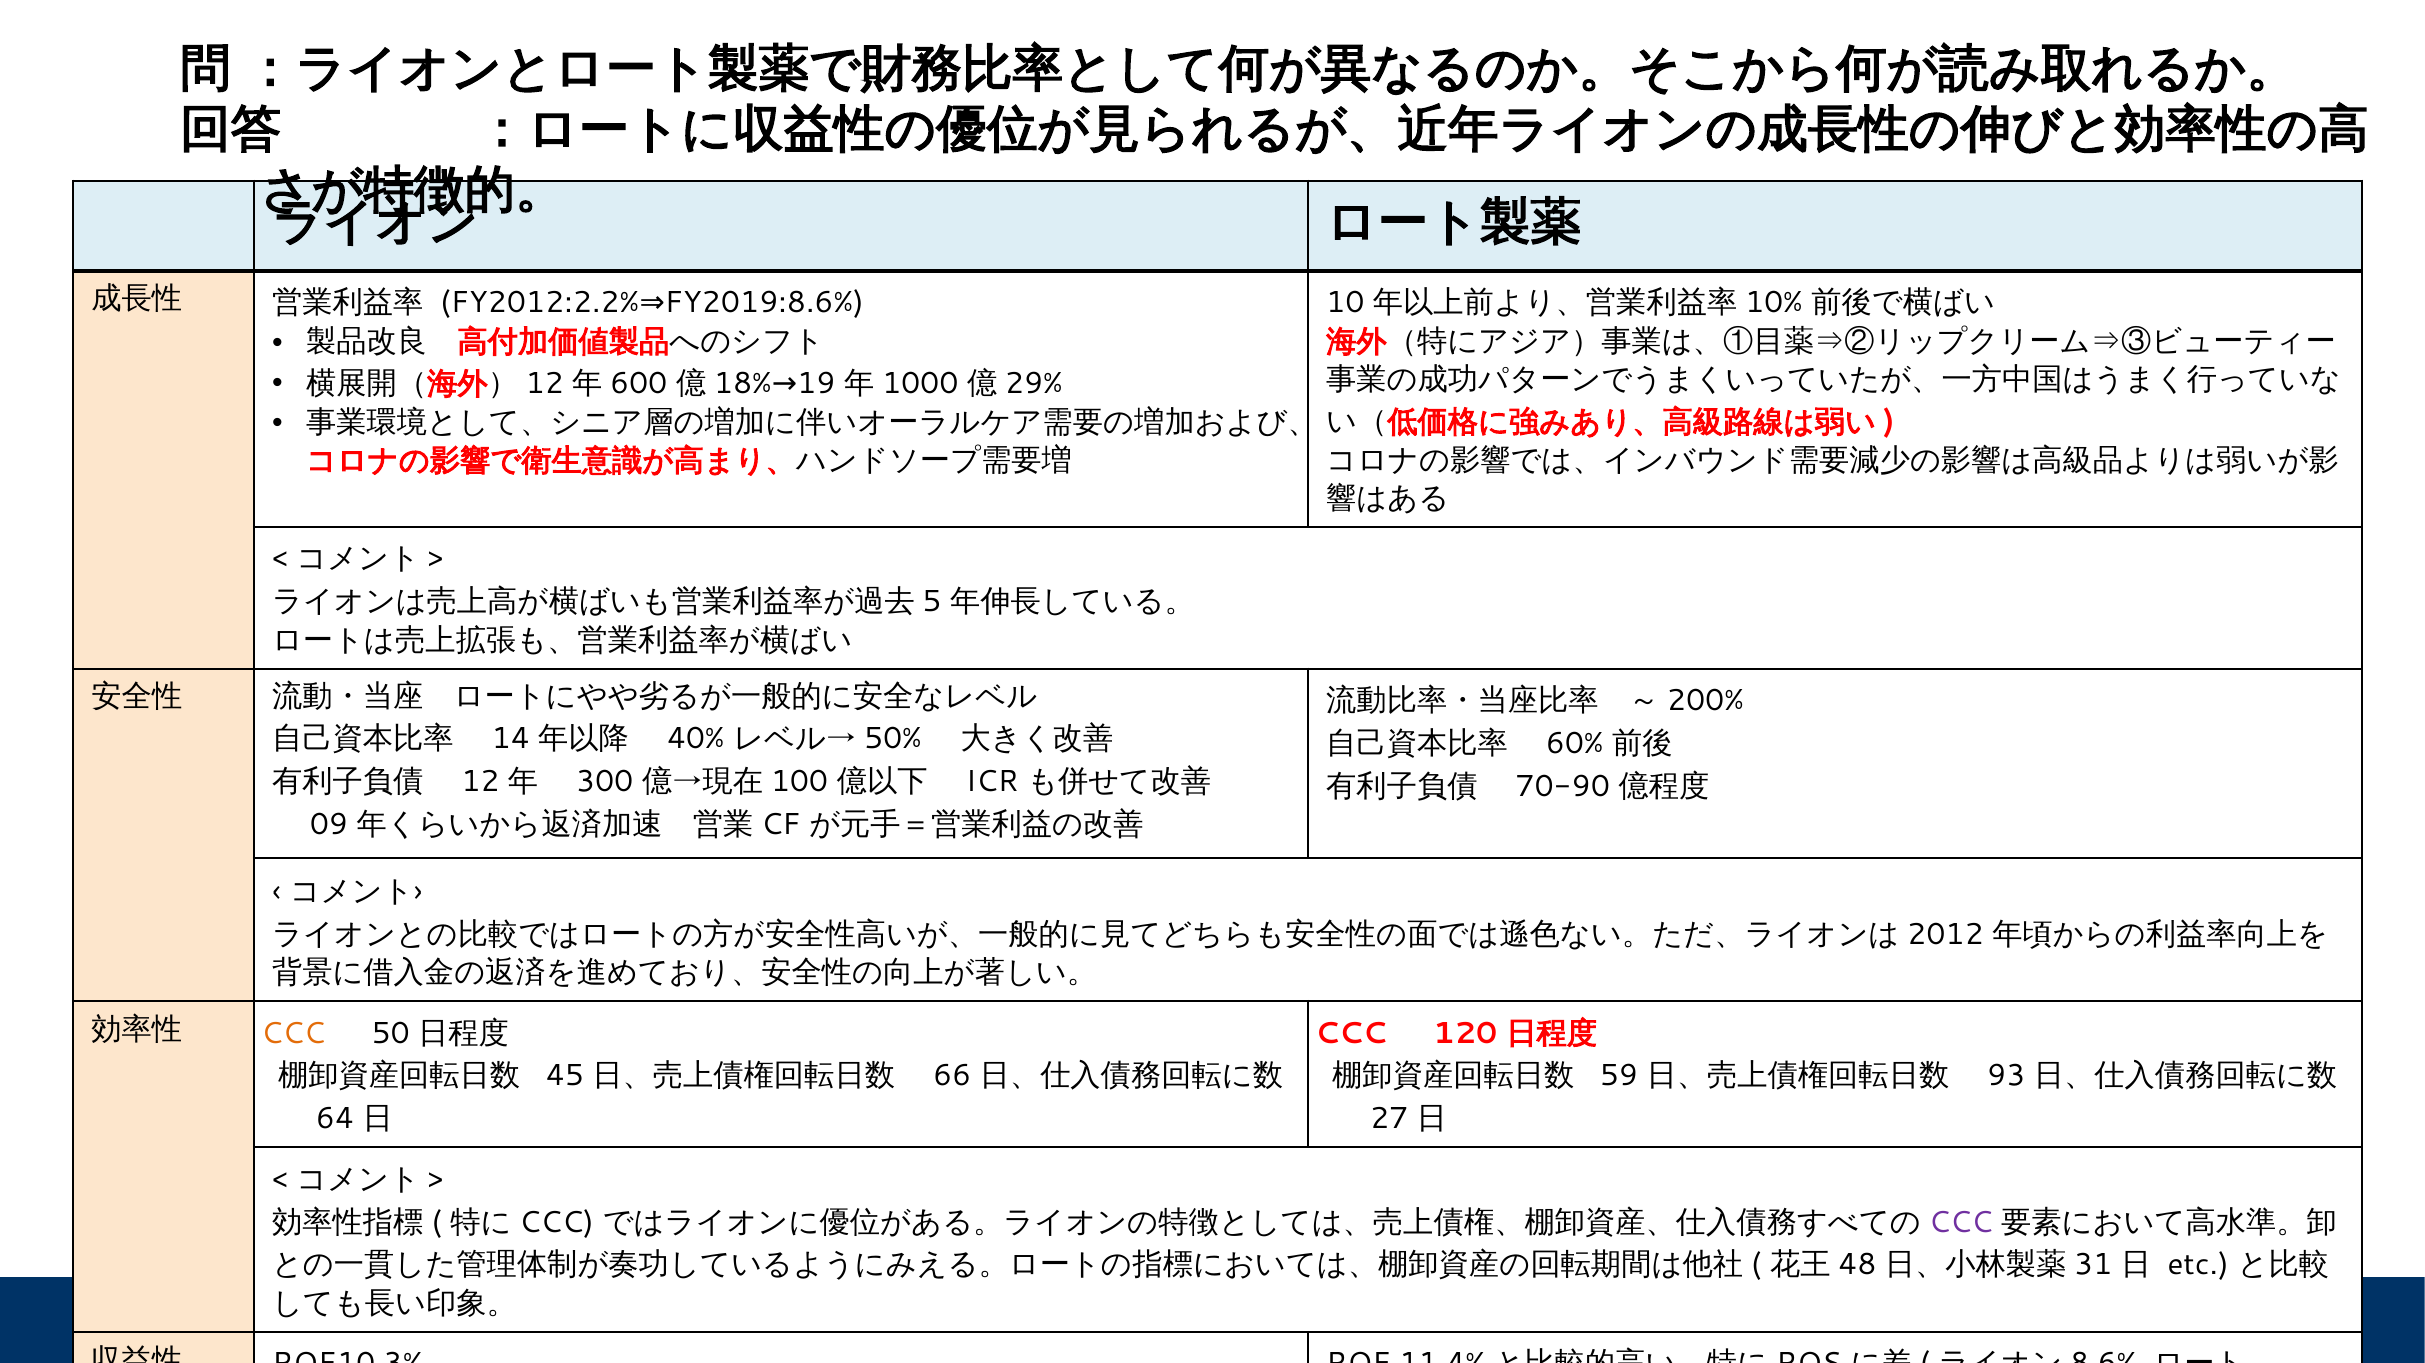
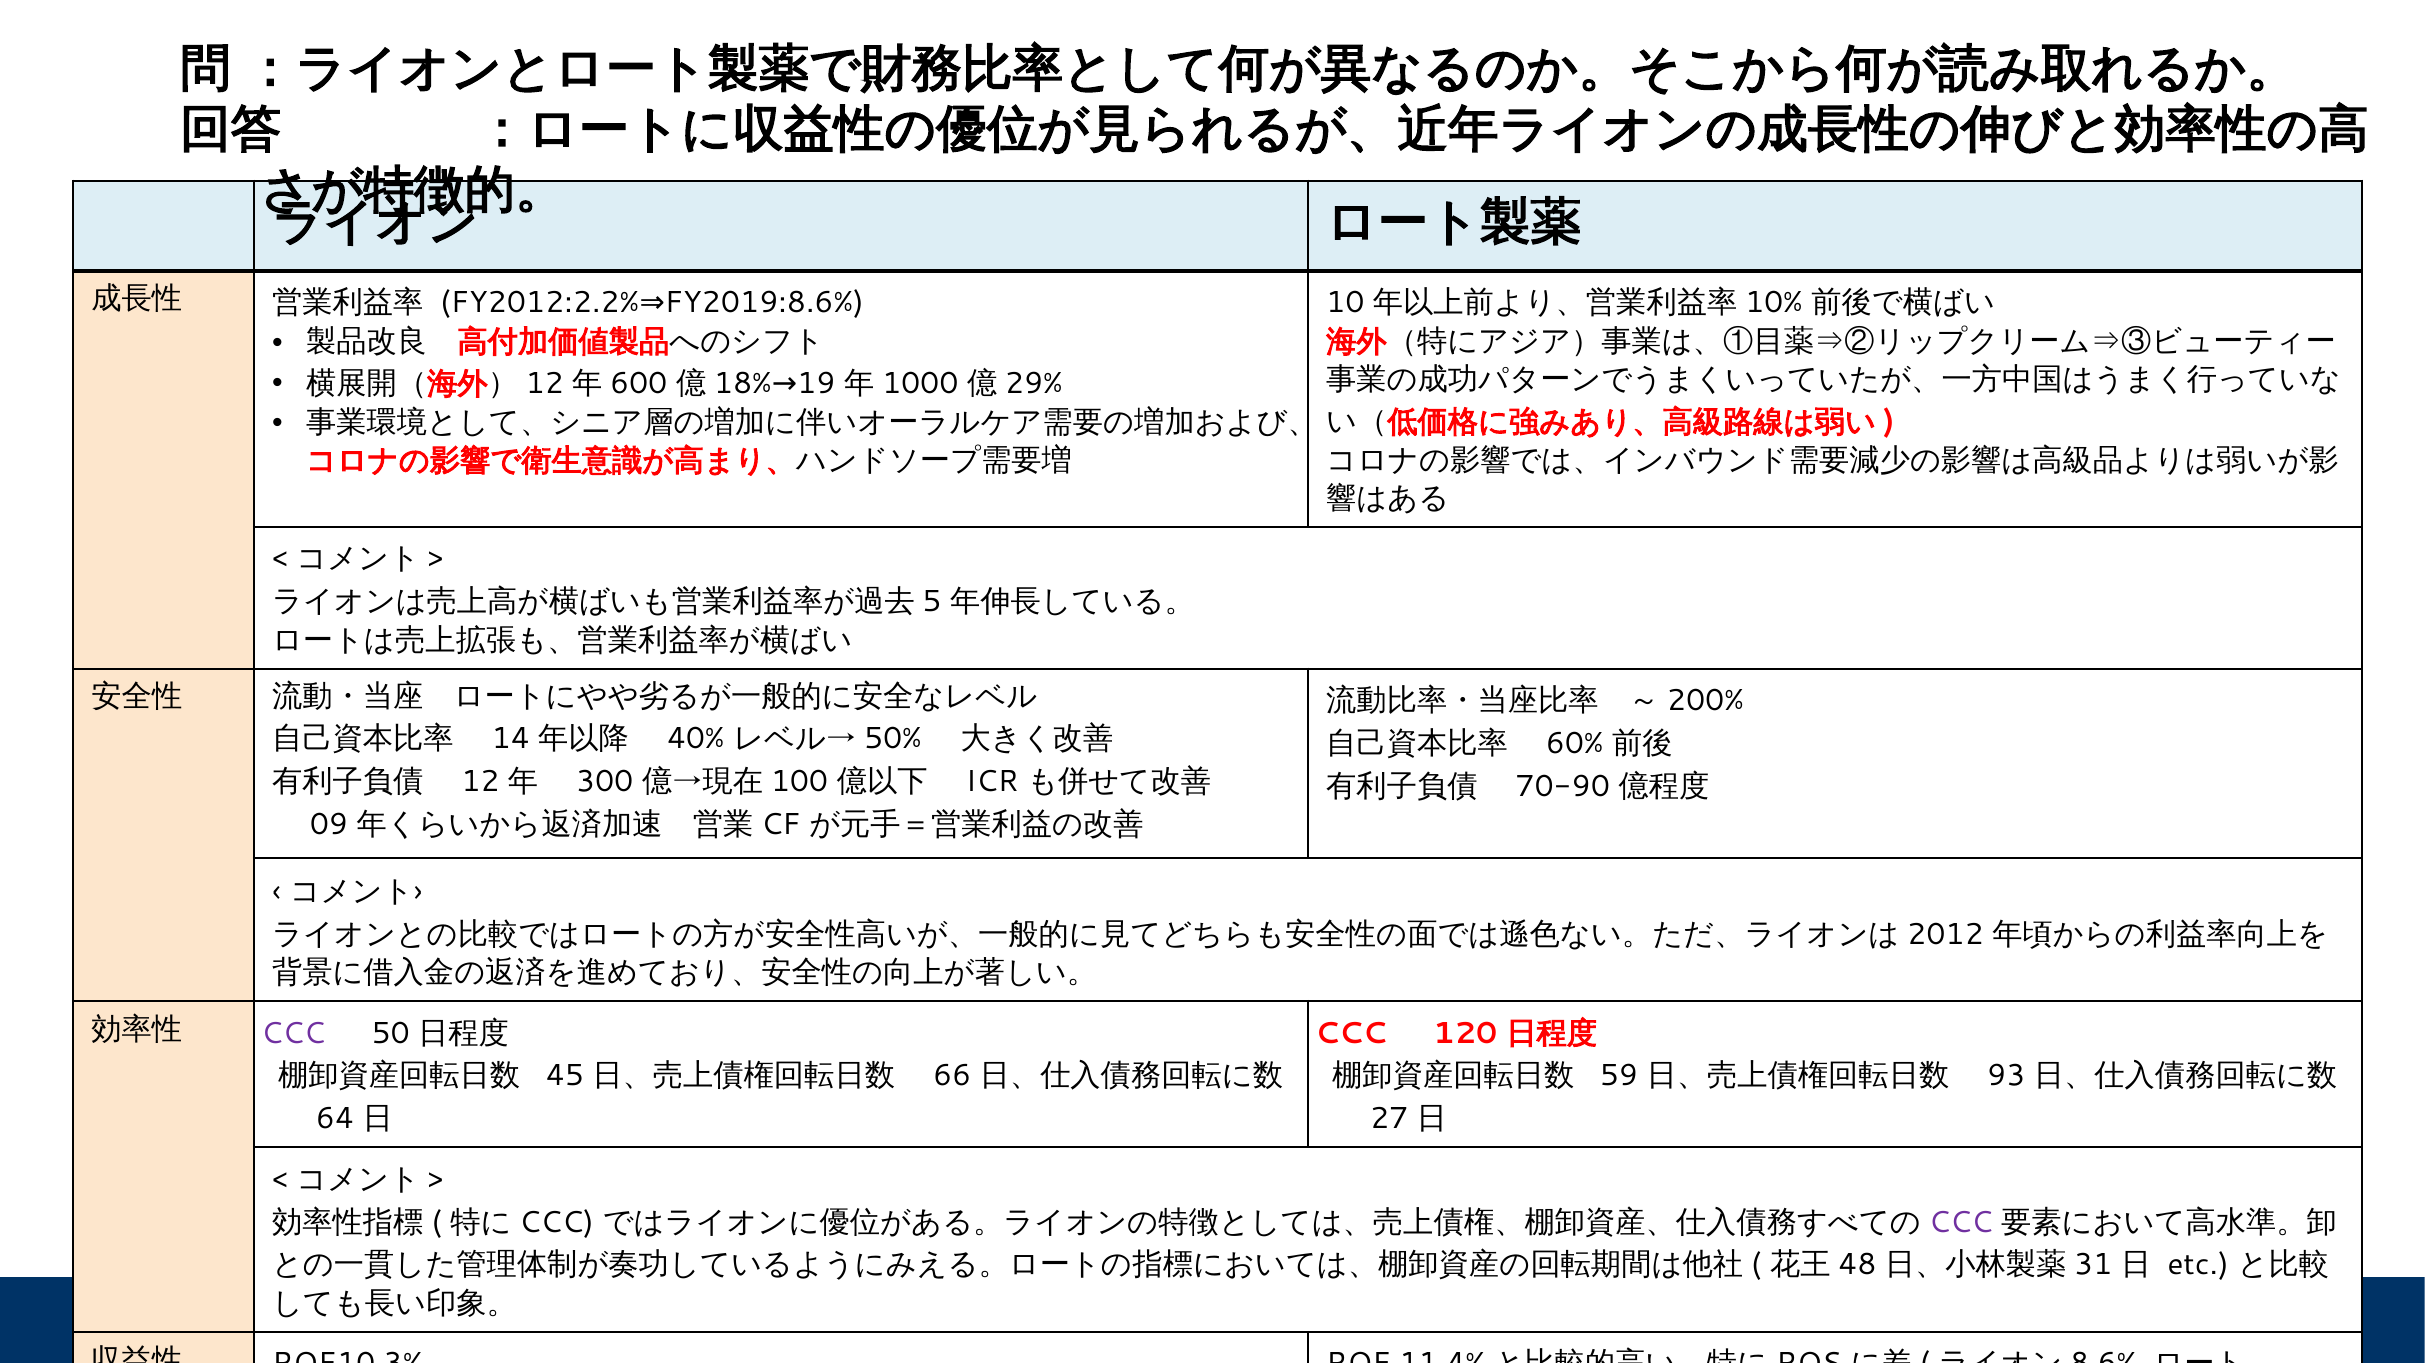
CCC at (293, 1033) colour: orange -> purple
